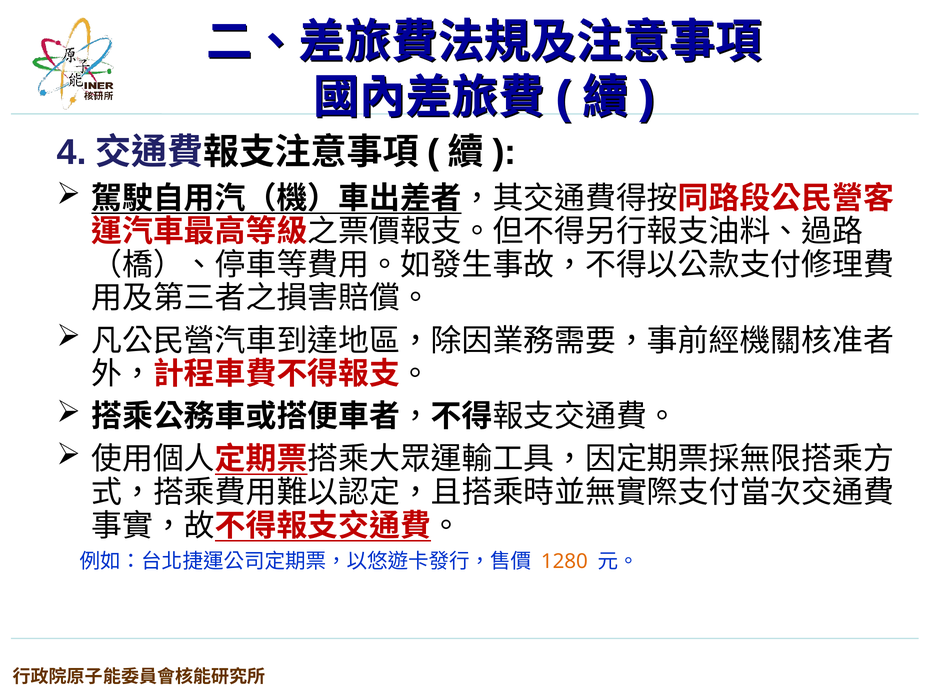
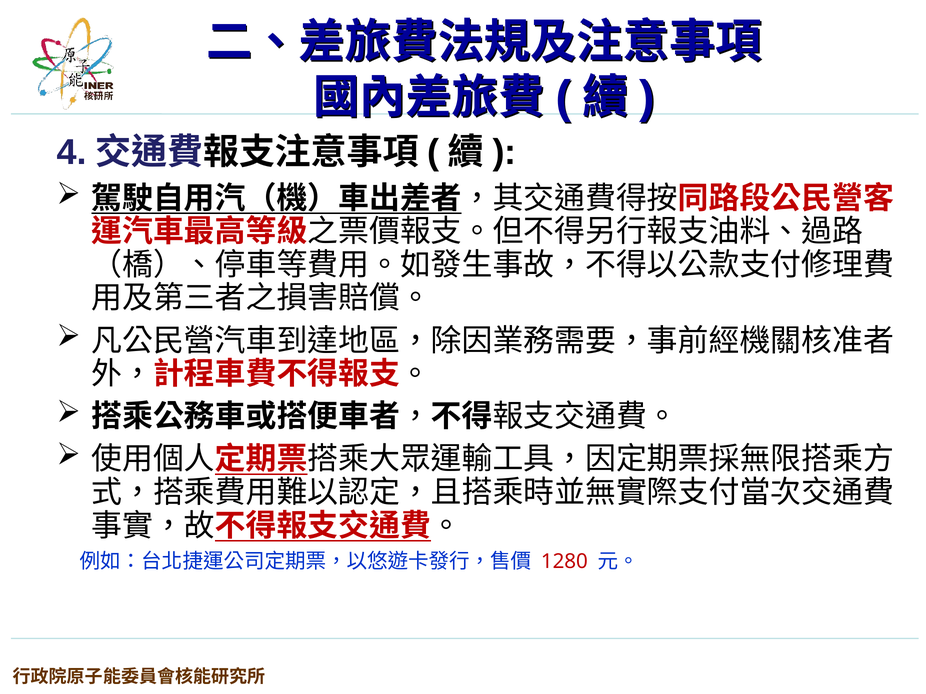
1280 colour: orange -> red
